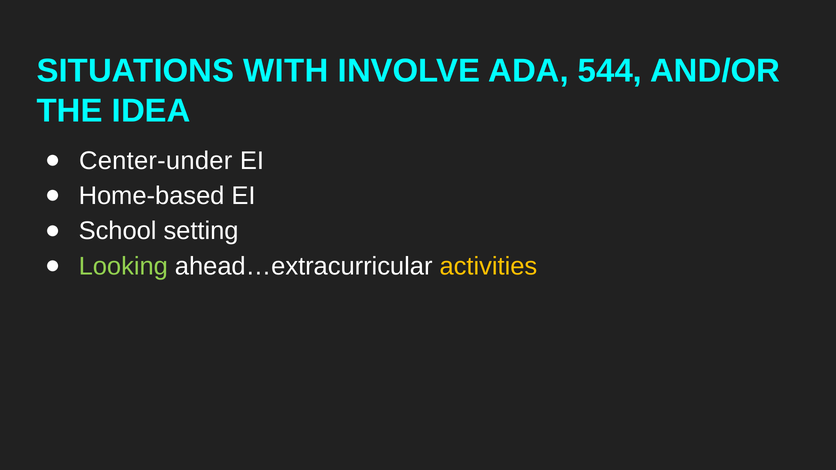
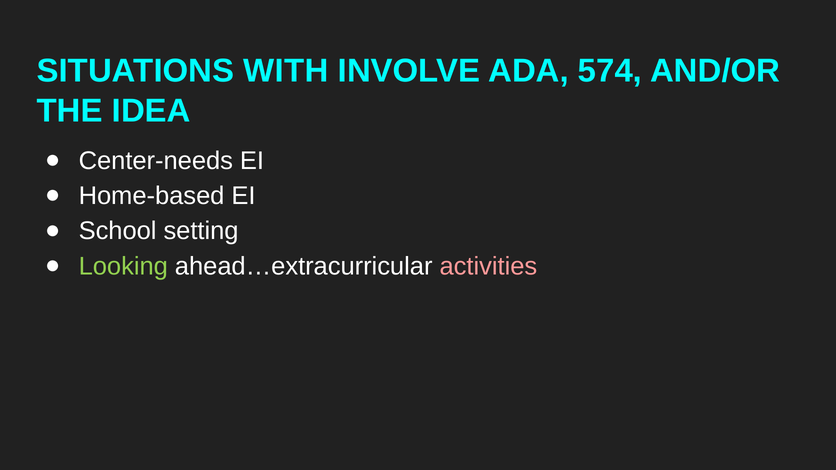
544: 544 -> 574
Center-under: Center-under -> Center-needs
activities colour: yellow -> pink
